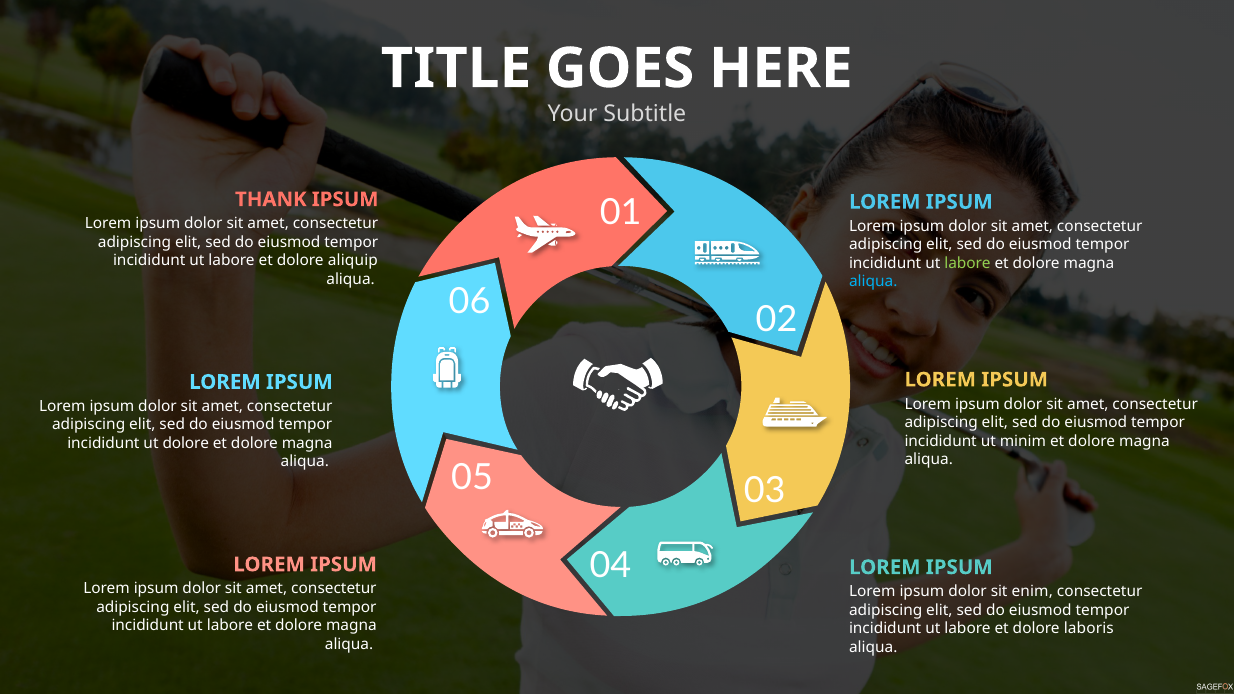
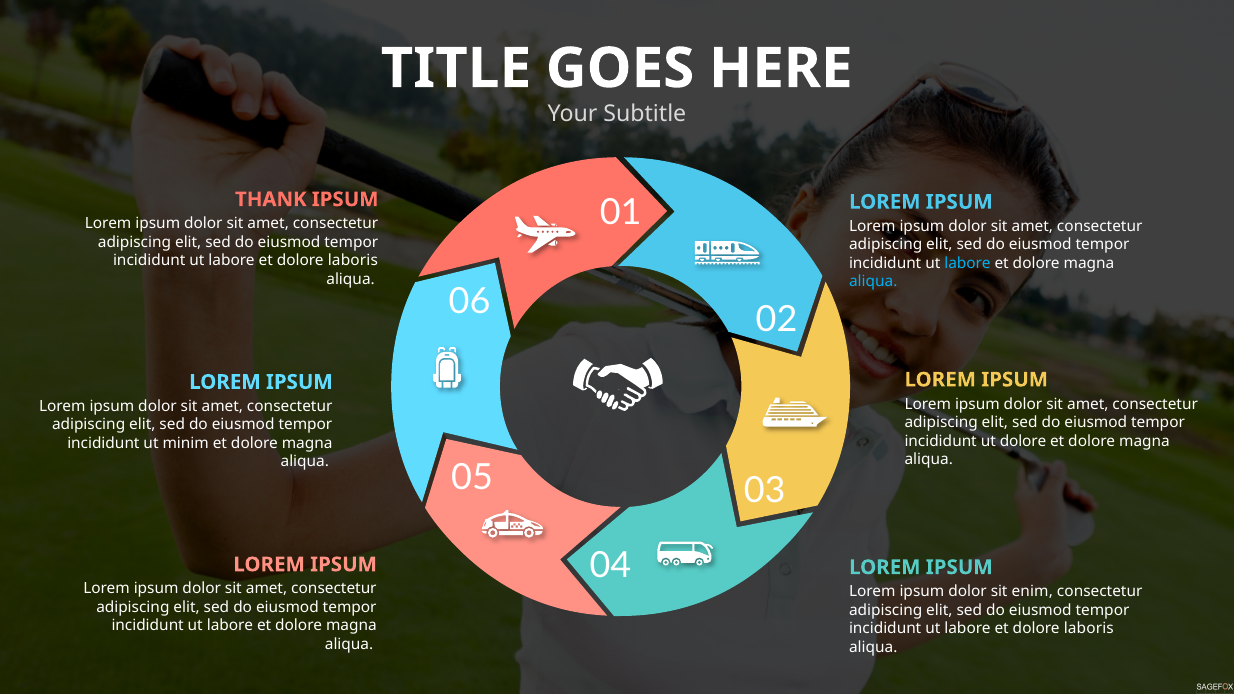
aliquip at (353, 261): aliquip -> laboris
labore at (967, 263) colour: light green -> light blue
ut minim: minim -> dolore
ut dolore: dolore -> minim
